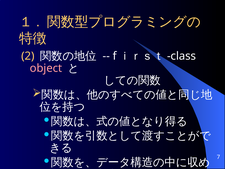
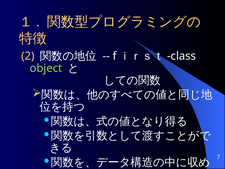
object colour: pink -> light green
